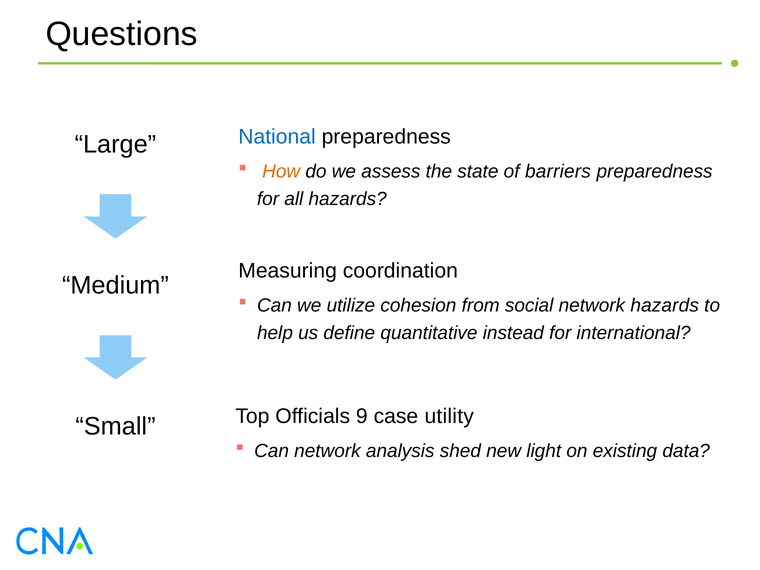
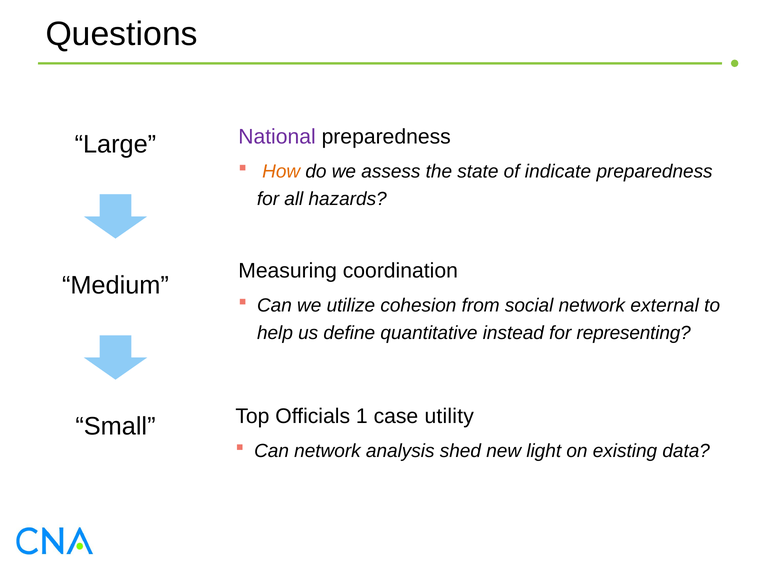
National colour: blue -> purple
barriers: barriers -> indicate
network hazards: hazards -> external
international: international -> representing
9: 9 -> 1
